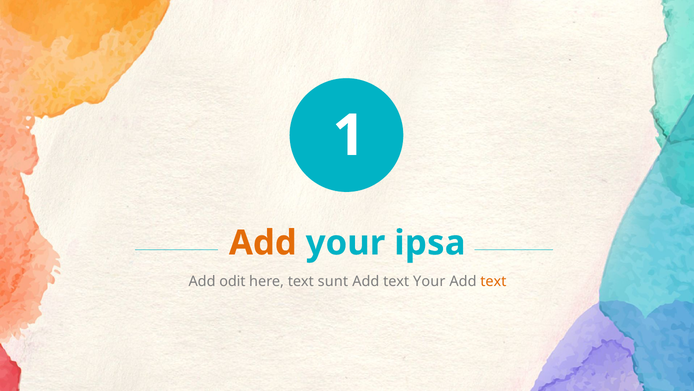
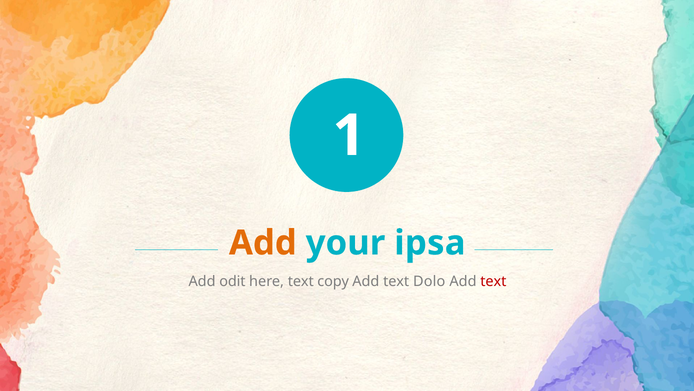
sunt: sunt -> copy
text Your: Your -> Dolo
text at (493, 281) colour: orange -> red
